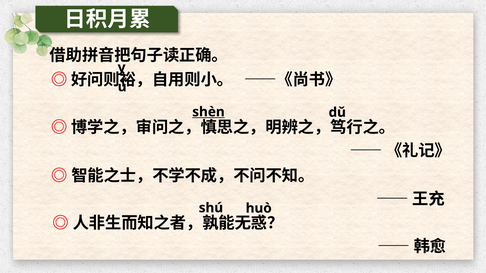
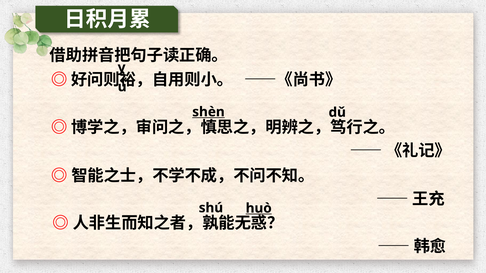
huò underline: none -> present
